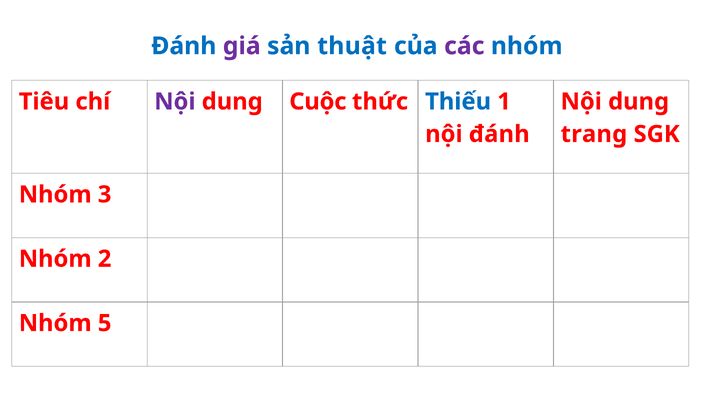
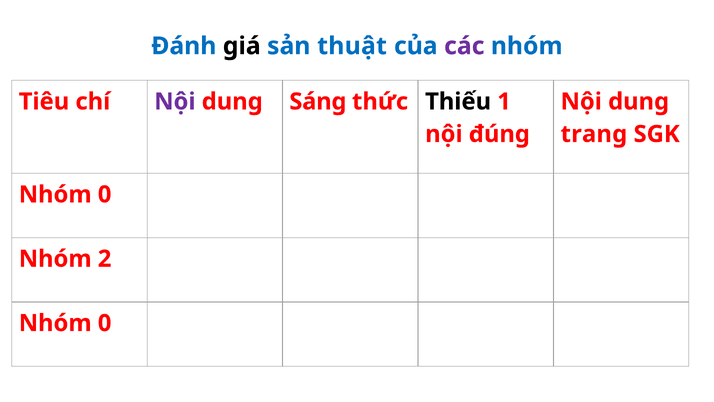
giá colour: purple -> black
Cuộc: Cuộc -> Sáng
Thiếu colour: blue -> black
nội đánh: đánh -> đúng
3 at (105, 194): 3 -> 0
5 at (105, 323): 5 -> 0
